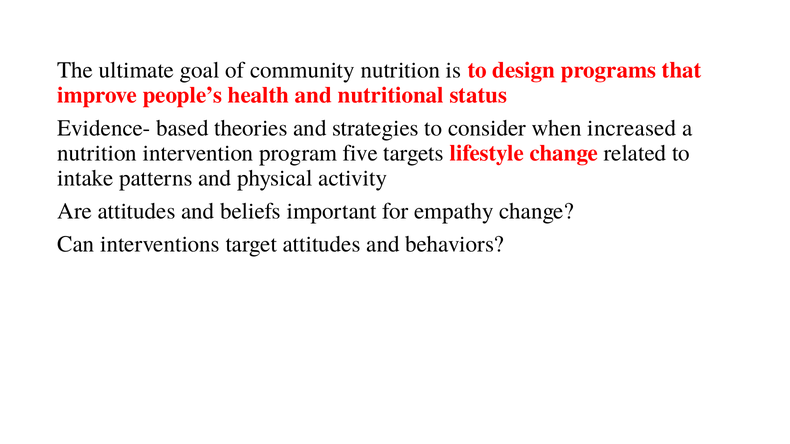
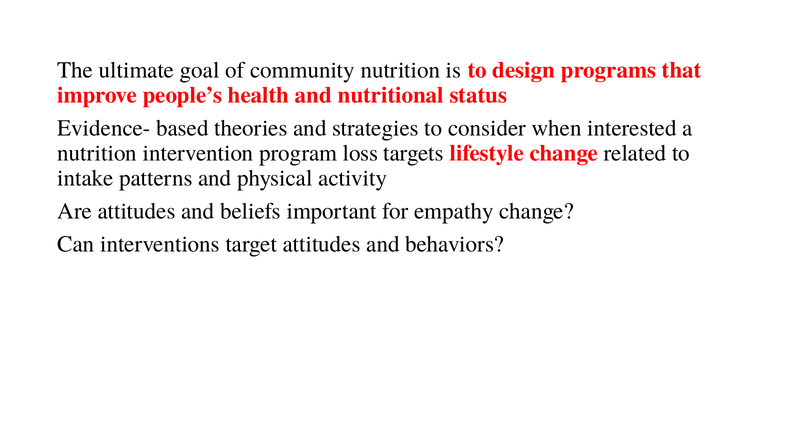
increased: increased -> interested
five: five -> loss
